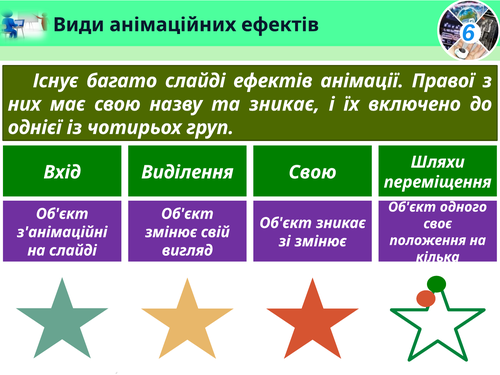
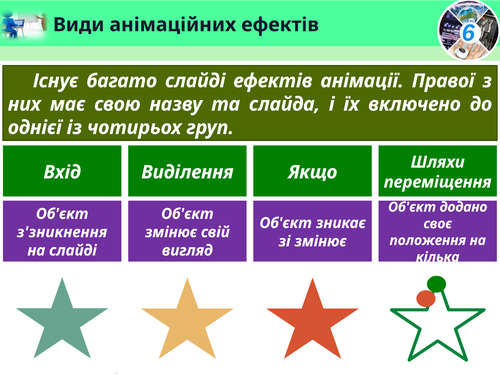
та зникає: зникає -> слайда
Виділення Свою: Свою -> Якщо
одного: одного -> додано
з'анімаційні: з'анімаційні -> з'зникнення
